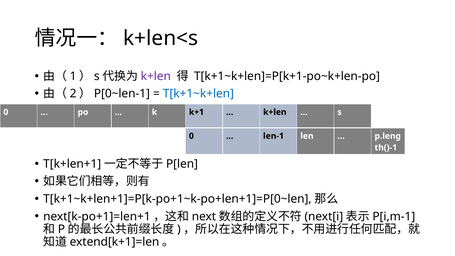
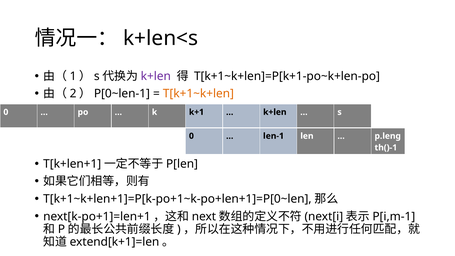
T[k+1~k+len colour: blue -> orange
